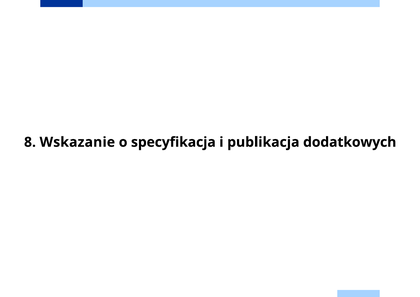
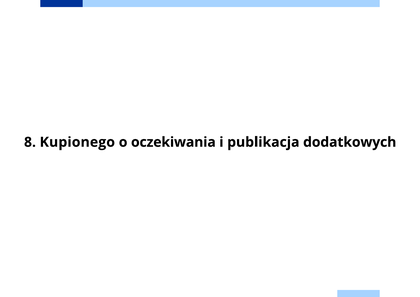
Wskazanie: Wskazanie -> Kupionego
specyfikacja: specyfikacja -> oczekiwania
